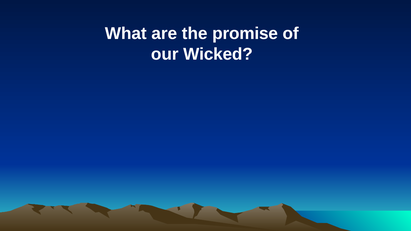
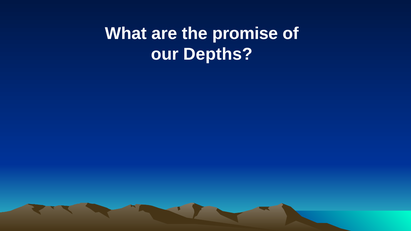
Wicked: Wicked -> Depths
